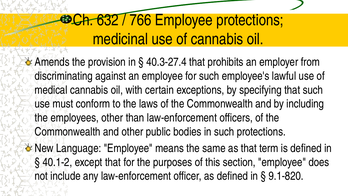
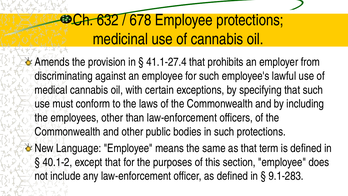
766: 766 -> 678
40.3-27.4: 40.3-27.4 -> 41.1-27.4
9.1-820: 9.1-820 -> 9.1-283
